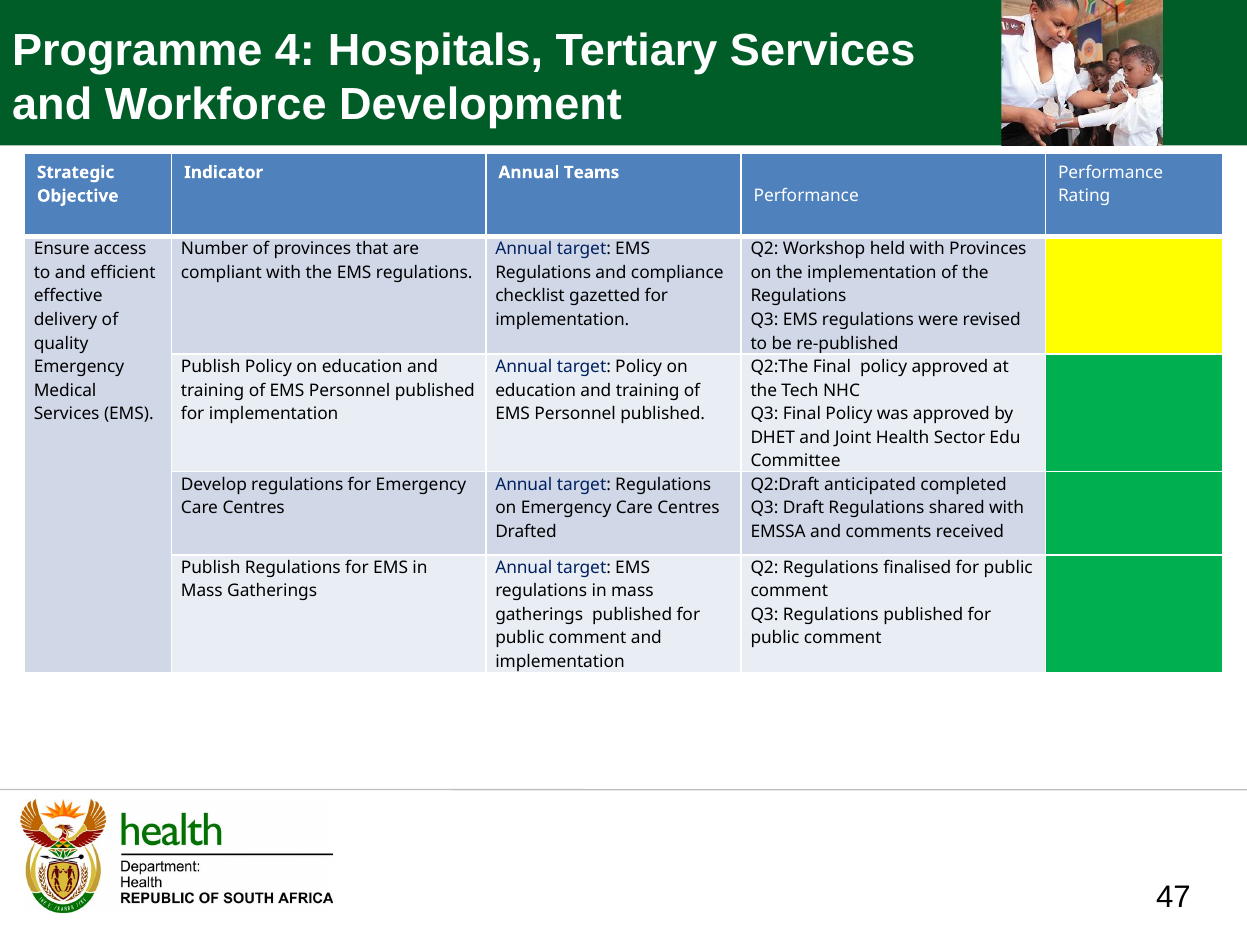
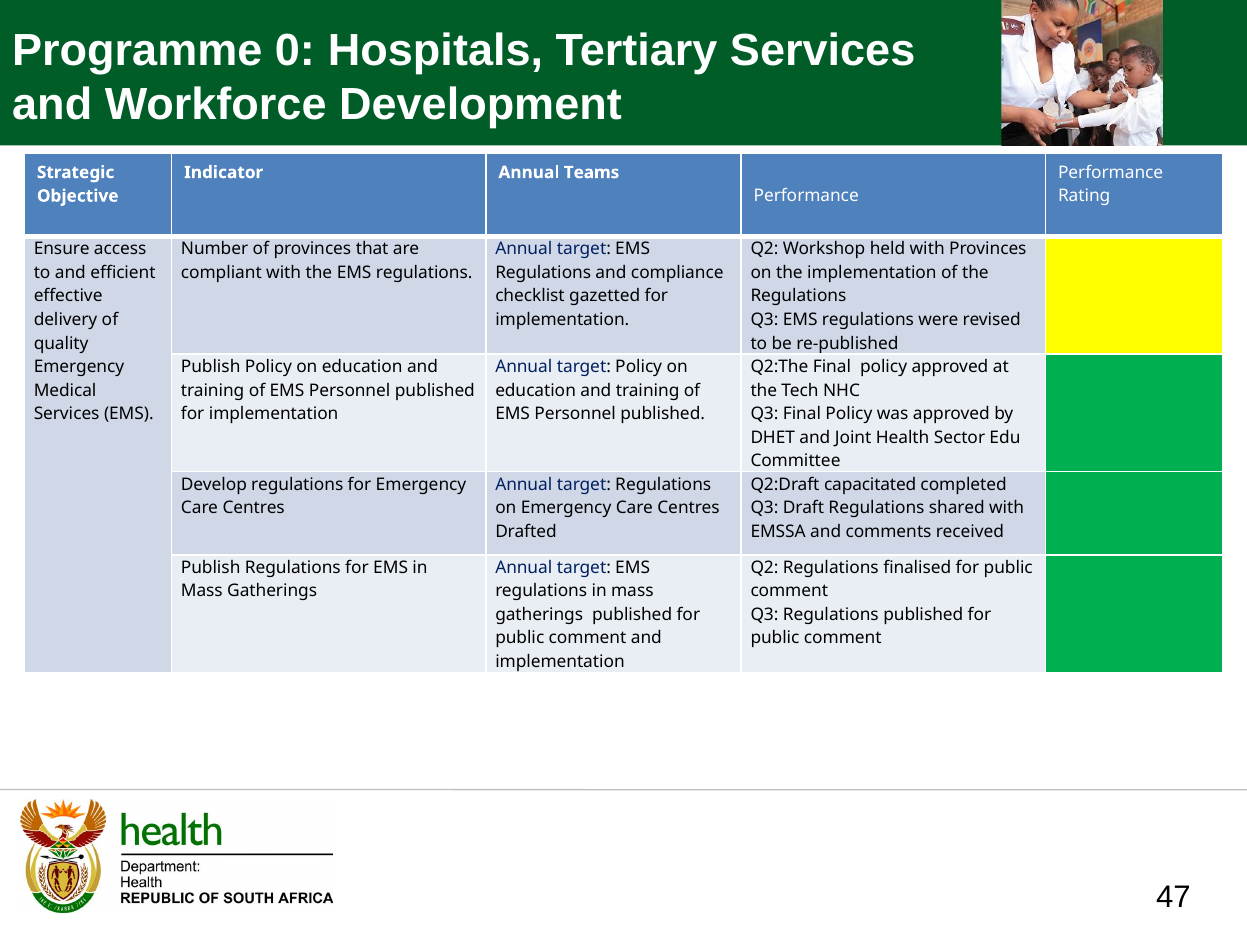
4: 4 -> 0
anticipated: anticipated -> capacitated
